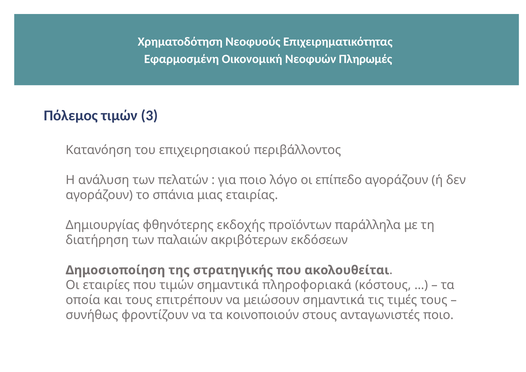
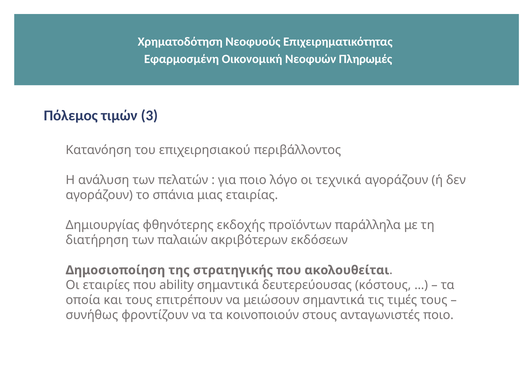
επίπεδο: επίπεδο -> τεχνικά
που τιμών: τιμών -> ability
πληροφοριακά: πληροφοριακά -> δευτερεύουσας
